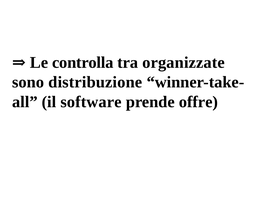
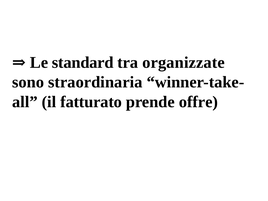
controlla: controlla -> standard
distribuzione: distribuzione -> straordinaria
software: software -> fatturato
